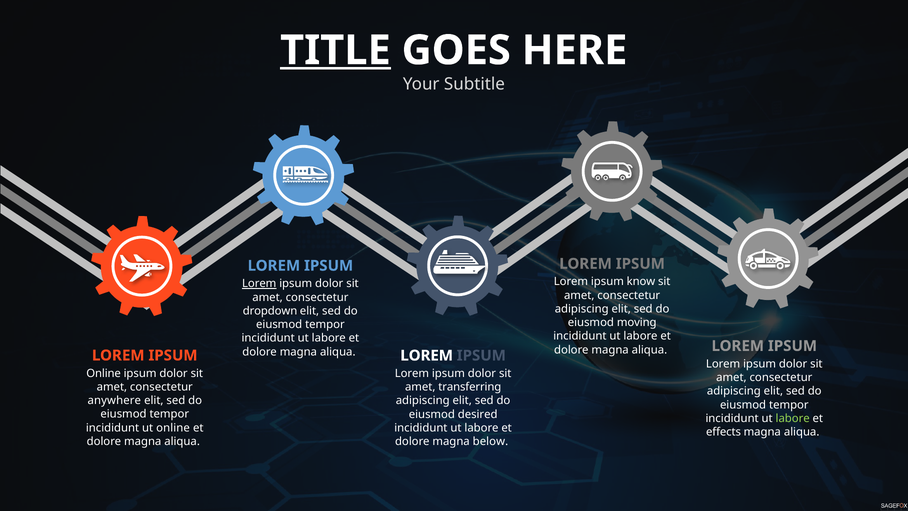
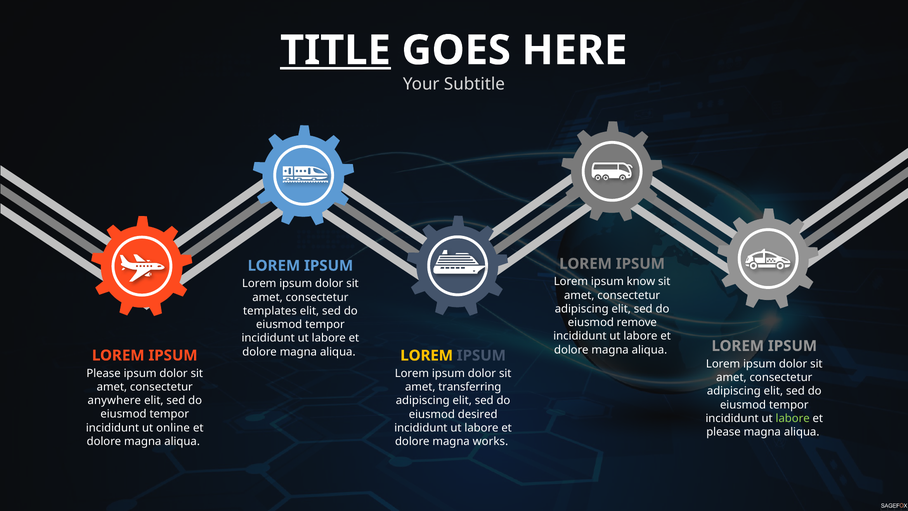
Lorem at (259, 284) underline: present -> none
dropdown: dropdown -> templates
moving: moving -> remove
LOREM at (427, 355) colour: white -> yellow
Online at (104, 373): Online -> Please
effects at (724, 432): effects -> please
below: below -> works
